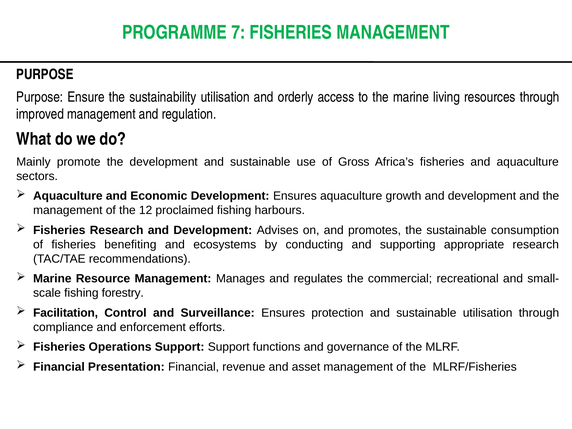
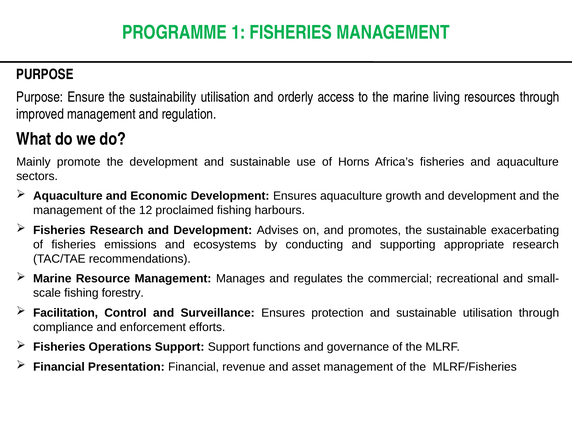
7: 7 -> 1
Gross: Gross -> Horns
consumption: consumption -> exacerbating
benefiting: benefiting -> emissions
